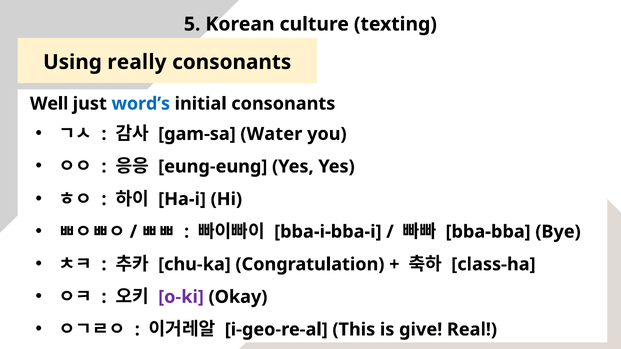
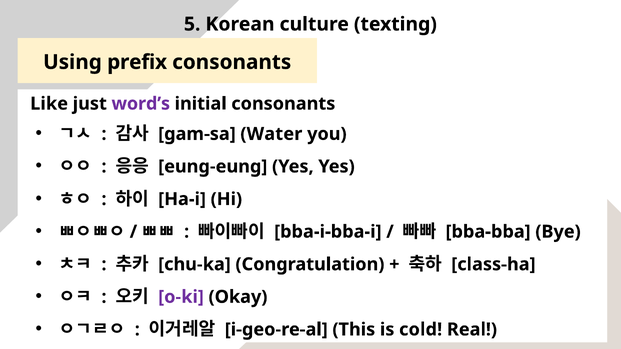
really: really -> prefix
Well: Well -> Like
word’s colour: blue -> purple
give: give -> cold
